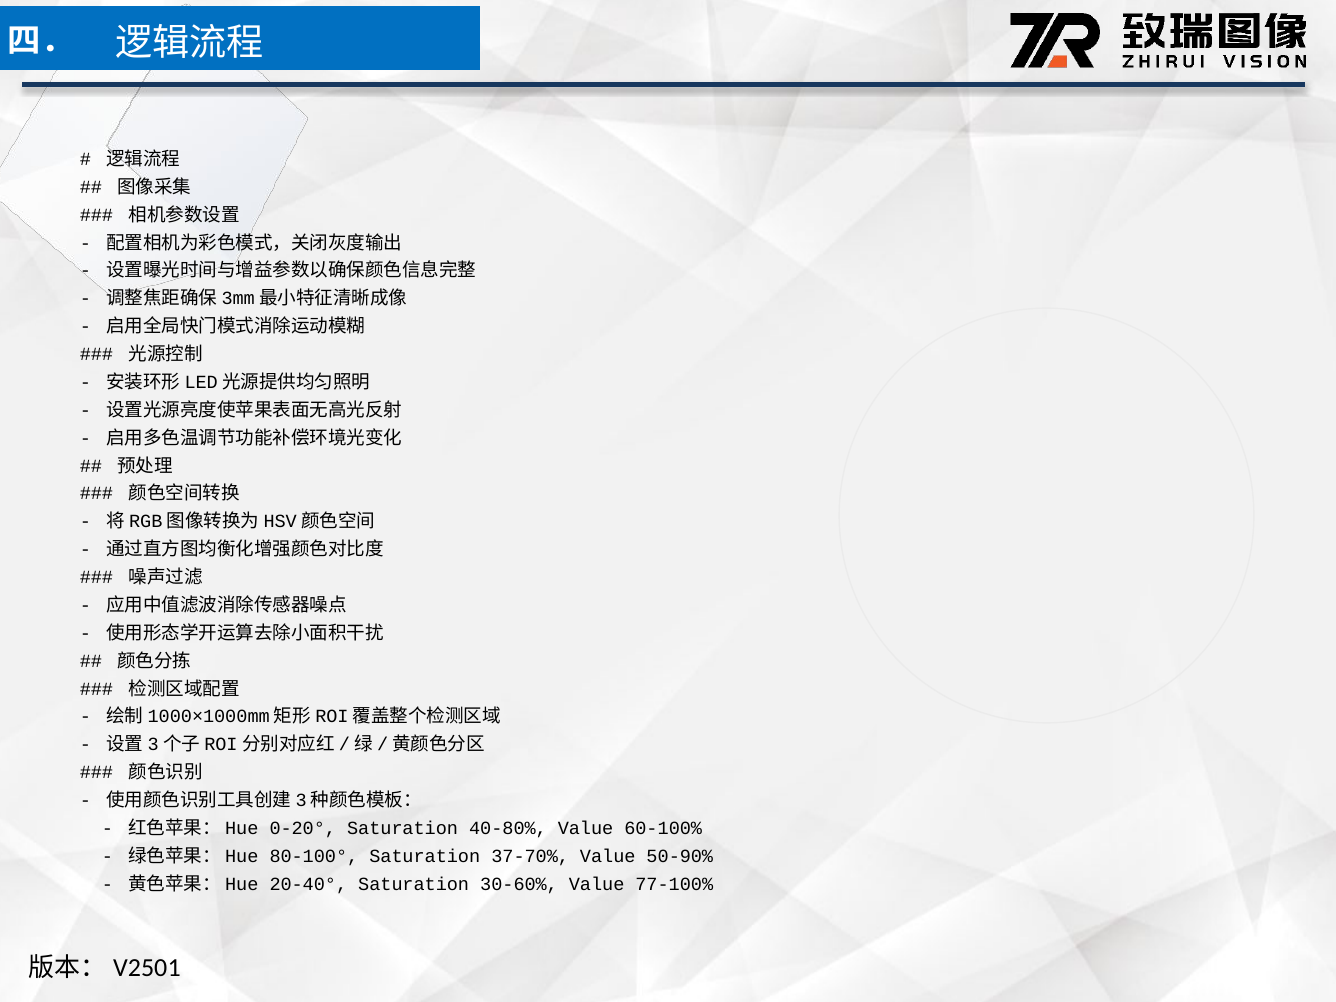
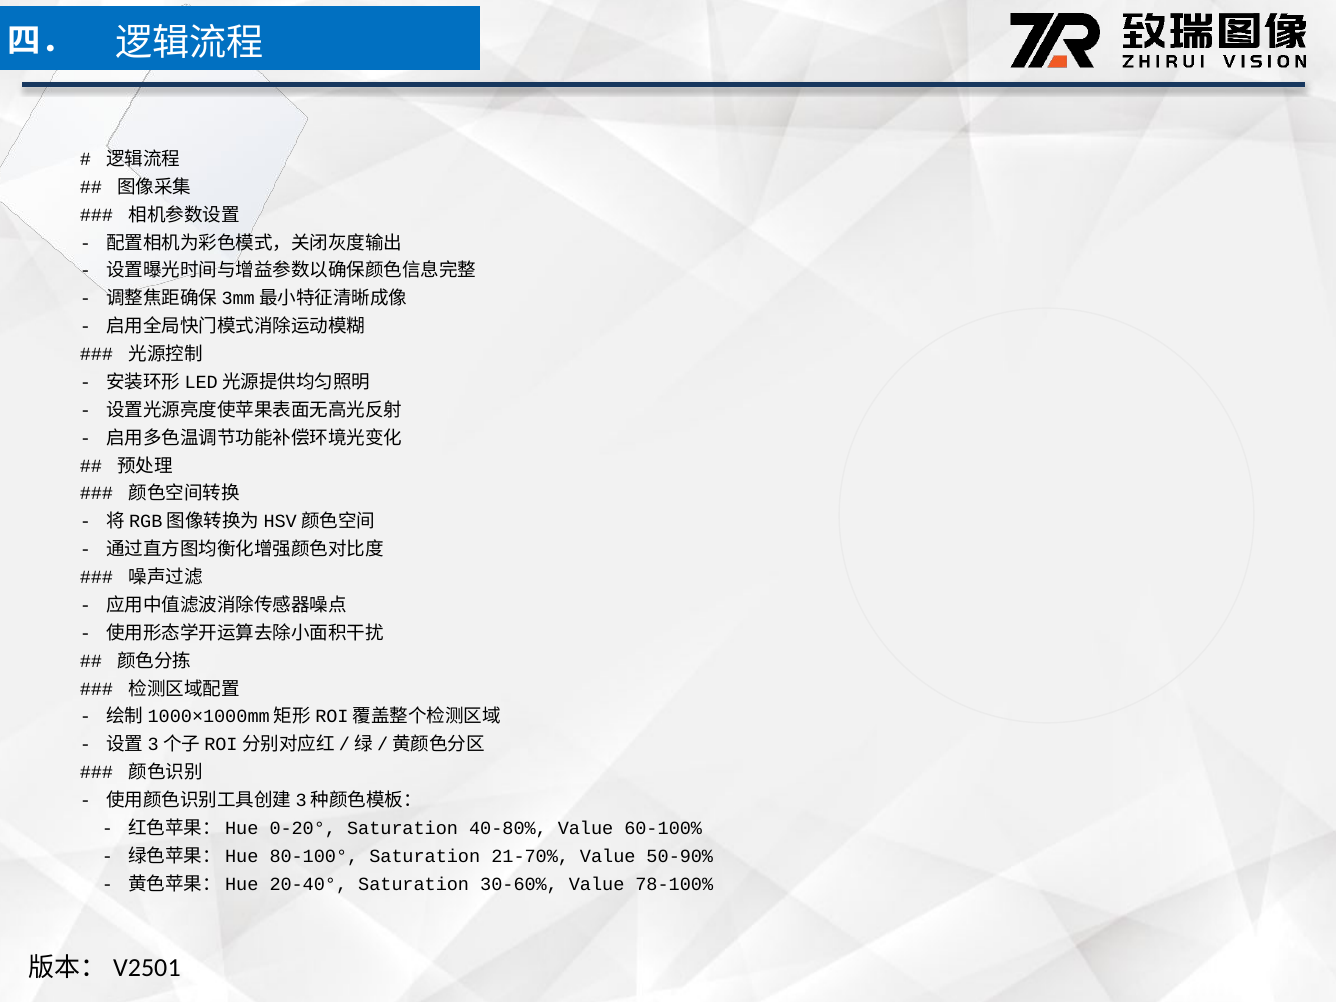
37-70%: 37-70% -> 21-70%
77-100%: 77-100% -> 78-100%
